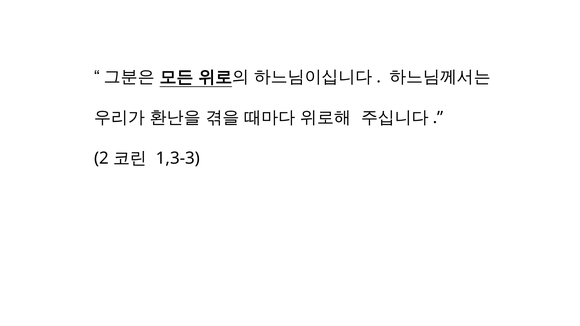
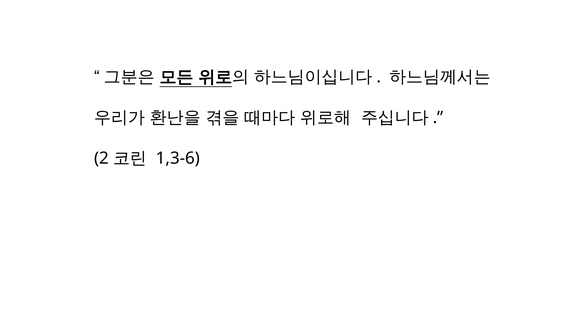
1,3-3: 1,3-3 -> 1,3-6
